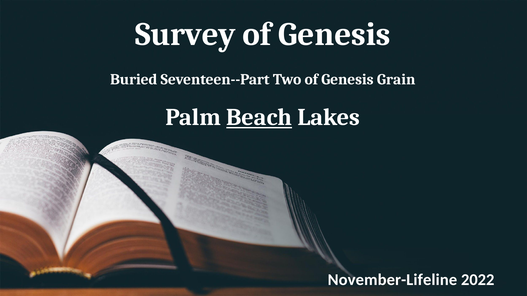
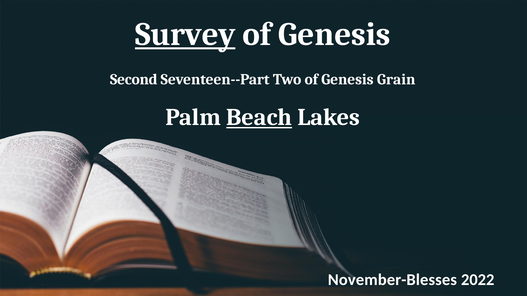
Survey underline: none -> present
Buried: Buried -> Second
November-Lifeline: November-Lifeline -> November-Blesses
